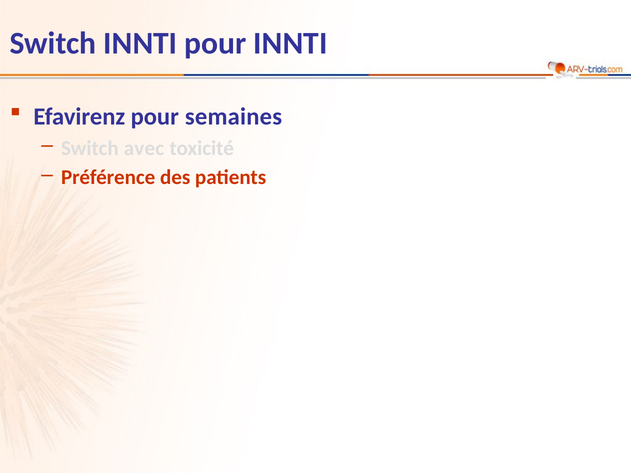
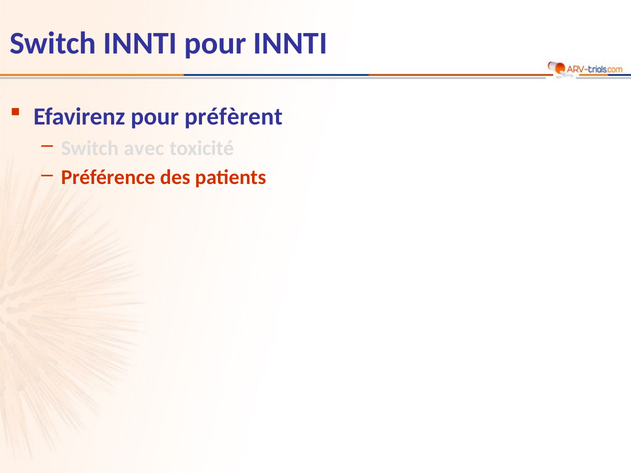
semaines: semaines -> préfèrent
